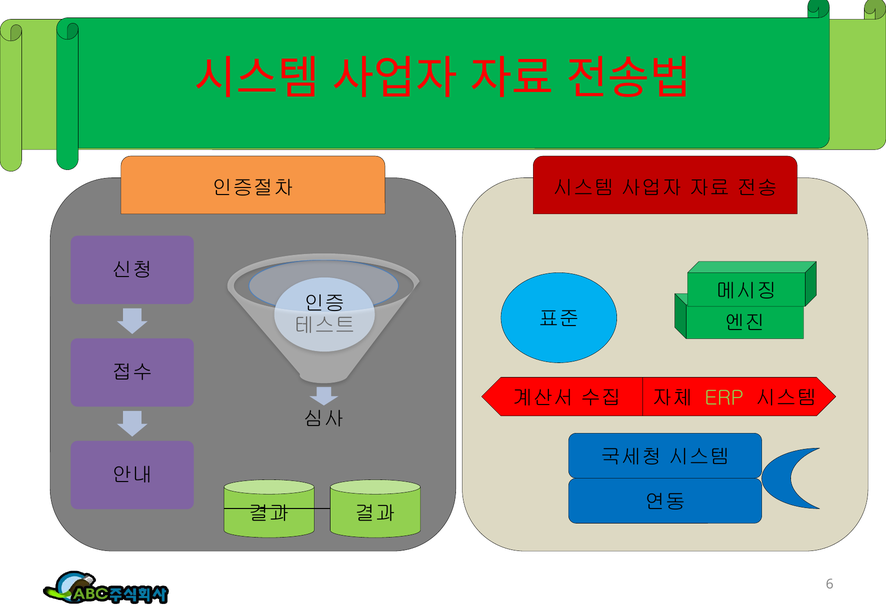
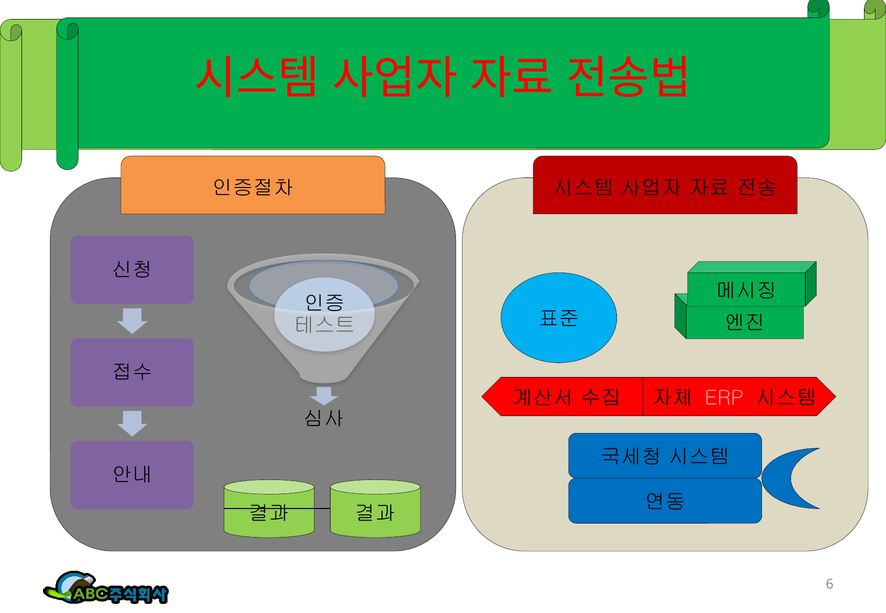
ERP colour: light green -> pink
